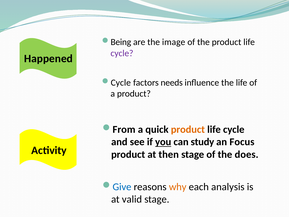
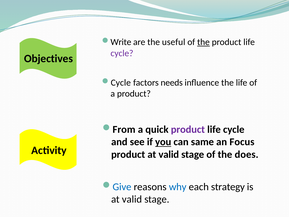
Being: Being -> Write
image: image -> useful
the at (203, 42) underline: none -> present
Happened: Happened -> Objectives
product at (188, 129) colour: orange -> purple
study: study -> same
product at then: then -> valid
why colour: orange -> blue
analysis: analysis -> strategy
